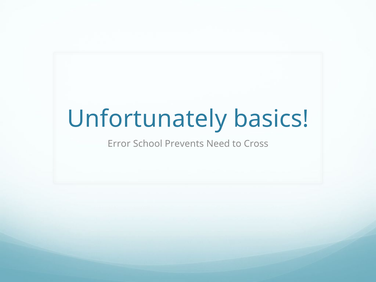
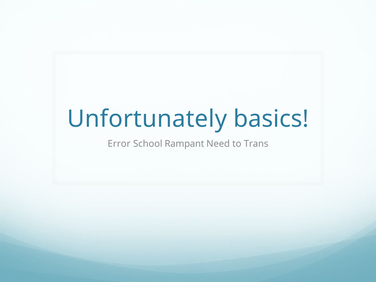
Prevents: Prevents -> Rampant
Cross: Cross -> Trans
